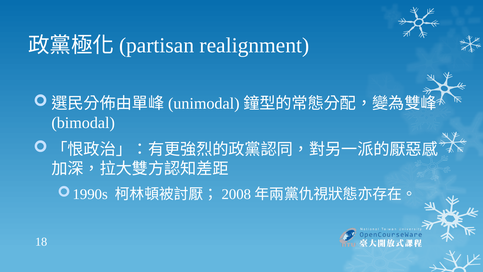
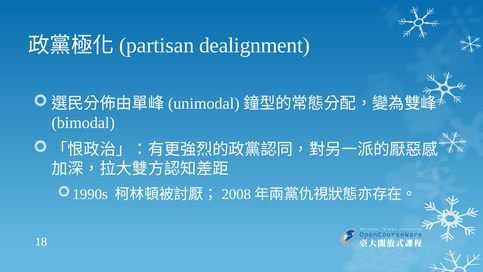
realignment: realignment -> dealignment
